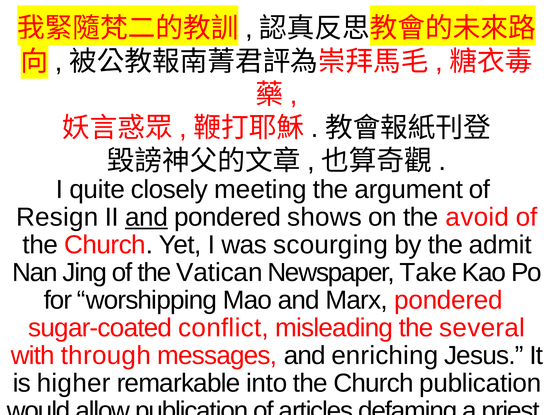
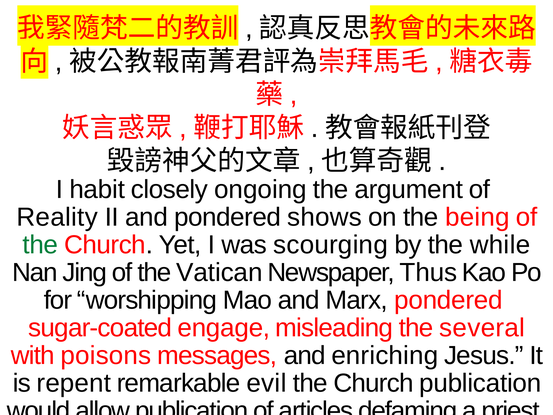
quite: quite -> habit
meeting: meeting -> ongoing
Resign: Resign -> Reality
and at (147, 217) underline: present -> none
avoid: avoid -> being
the at (40, 245) colour: black -> green
admit: admit -> while
Take: Take -> Thus
conflict: conflict -> engage
through: through -> poisons
higher: higher -> repent
into: into -> evil
